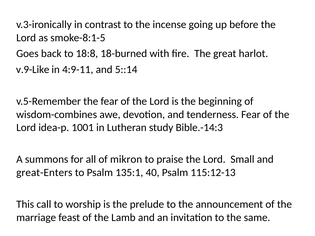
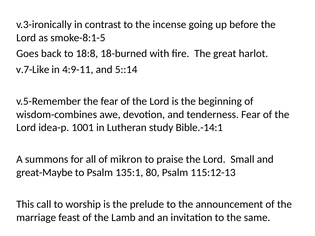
v.9-Like: v.9-Like -> v.7-Like
Bible.-14:3: Bible.-14:3 -> Bible.-14:1
great-Enters: great-Enters -> great-Maybe
40: 40 -> 80
